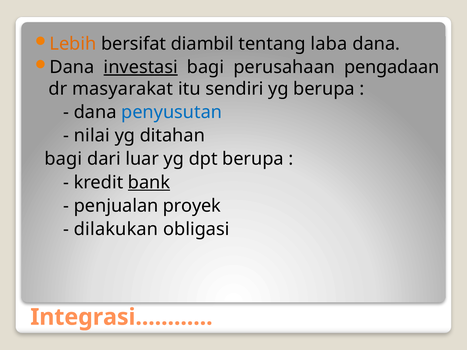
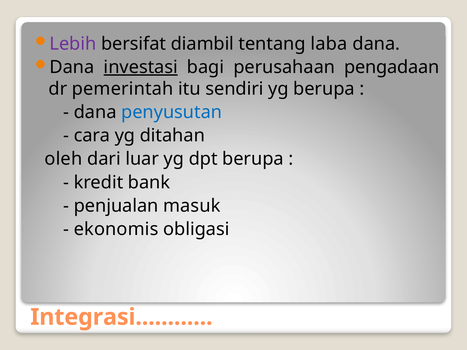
Lebih colour: orange -> purple
masyarakat: masyarakat -> pemerintah
nilai: nilai -> cara
bagi at (63, 159): bagi -> oleh
bank underline: present -> none
proyek: proyek -> masuk
dilakukan: dilakukan -> ekonomis
